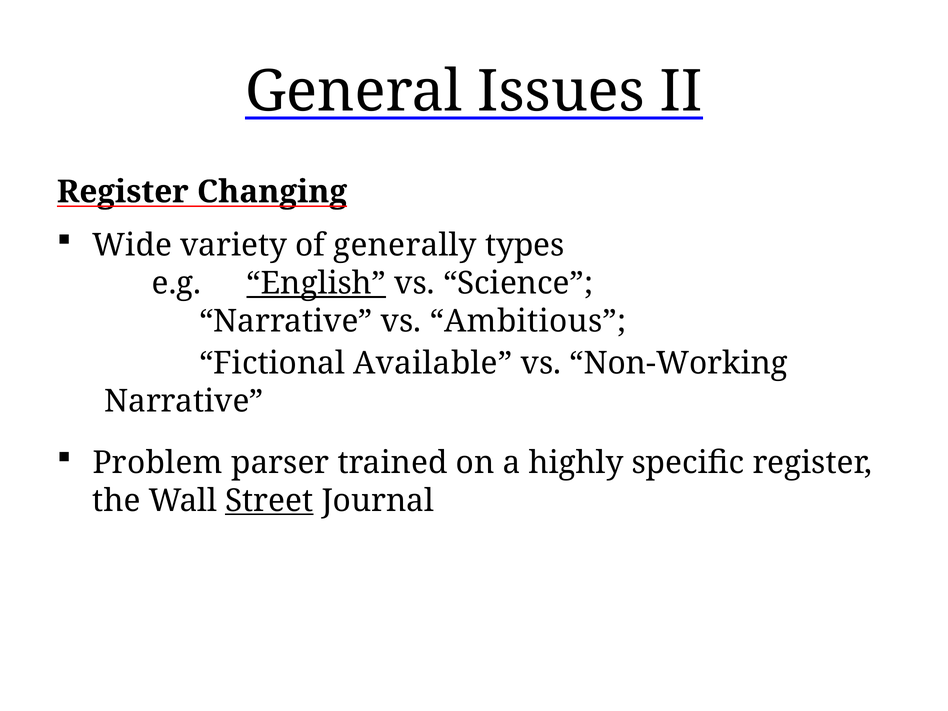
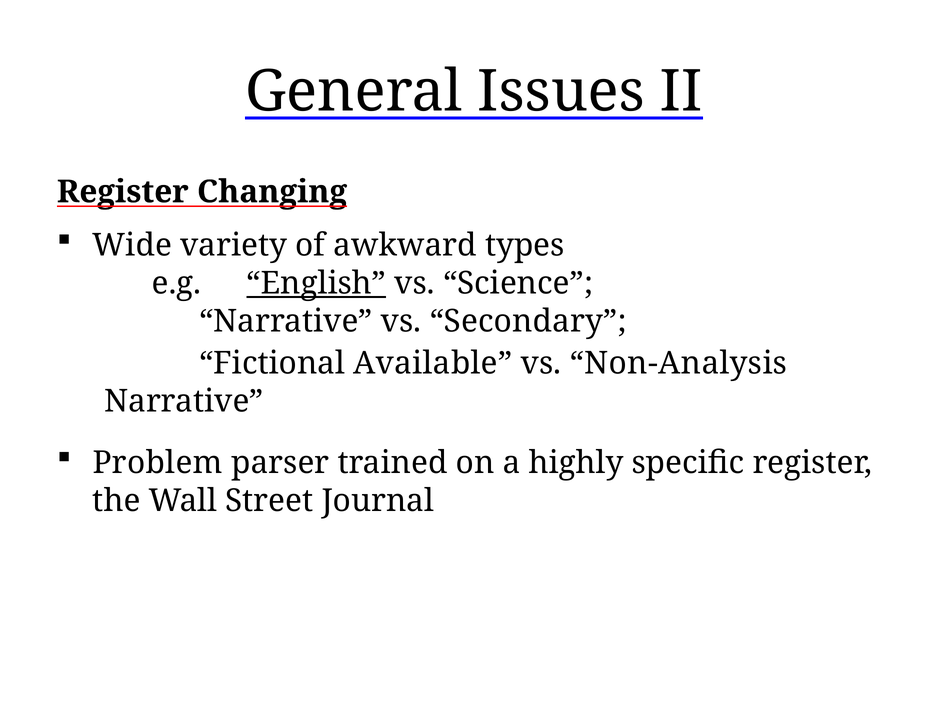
generally: generally -> awkward
Ambitious: Ambitious -> Secondary
Non-Working: Non-Working -> Non-Analysis
Street underline: present -> none
